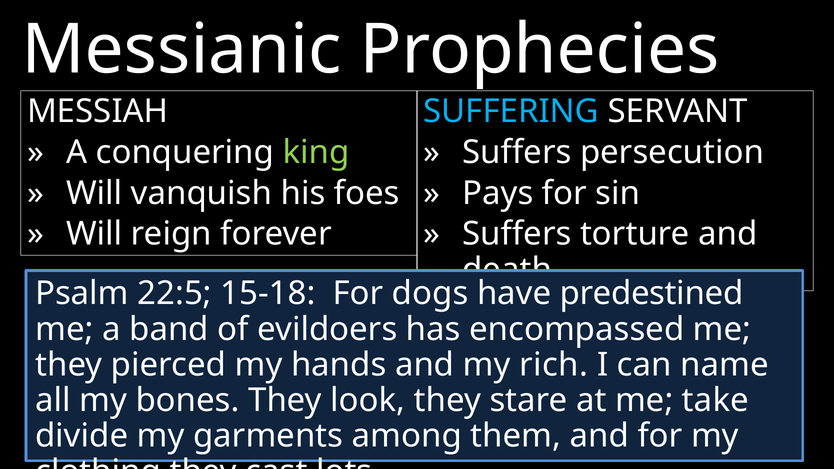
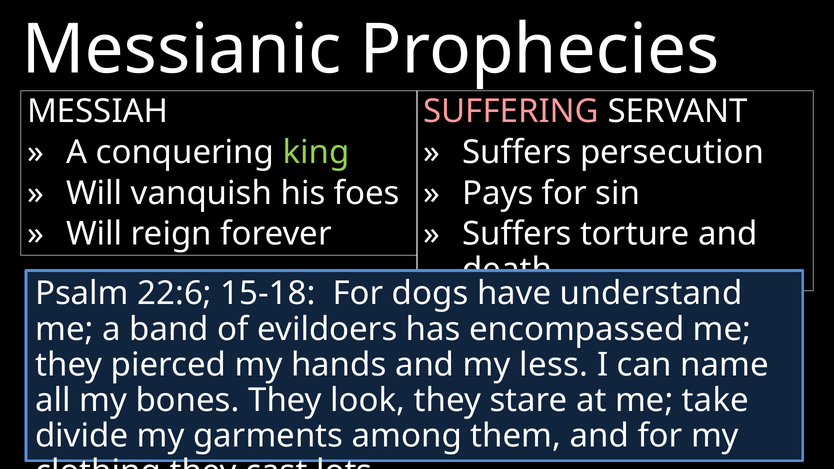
SUFFERING colour: light blue -> pink
22:5: 22:5 -> 22:6
predestined: predestined -> understand
rich: rich -> less
